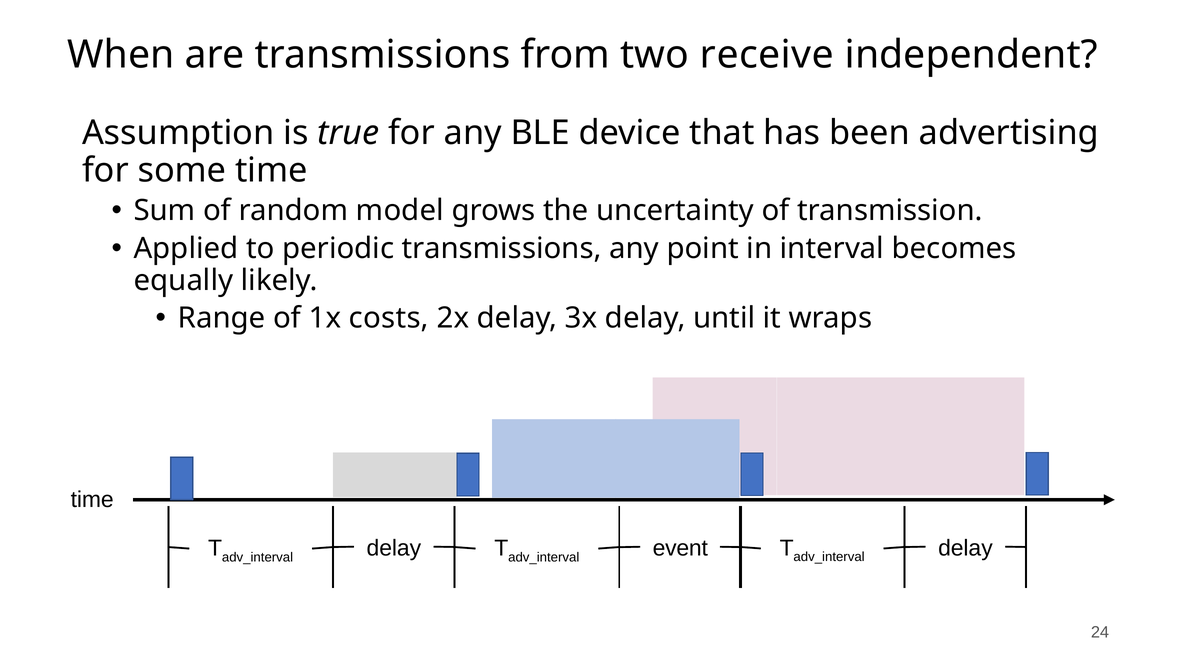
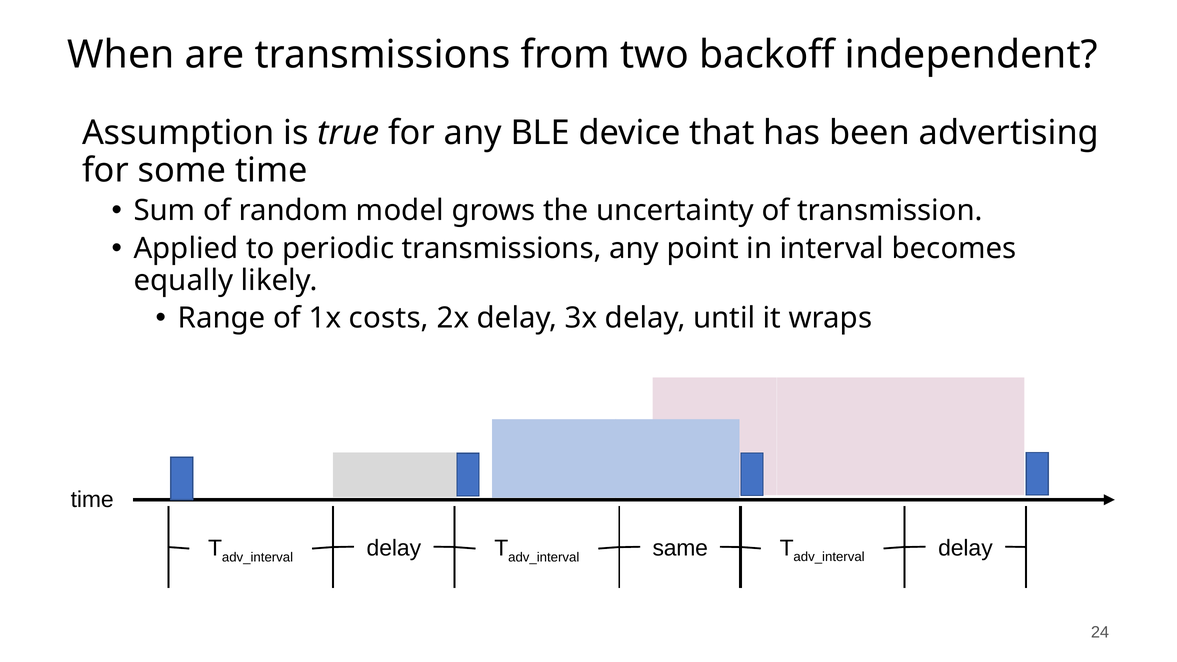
receive: receive -> backoff
event: event -> same
